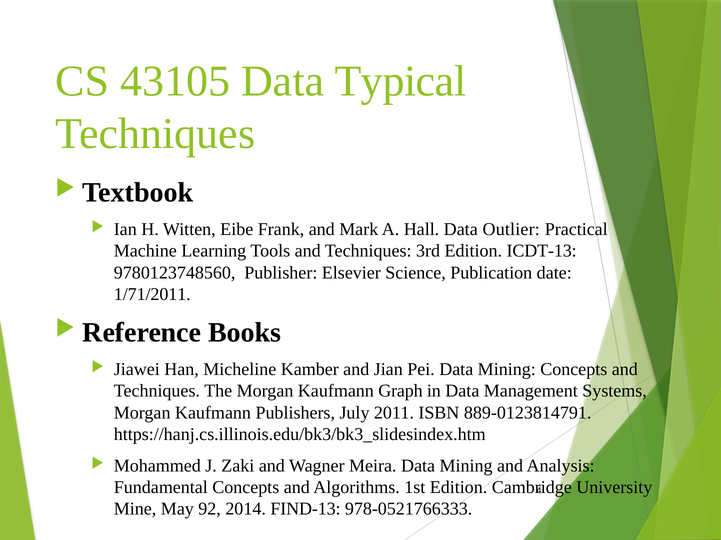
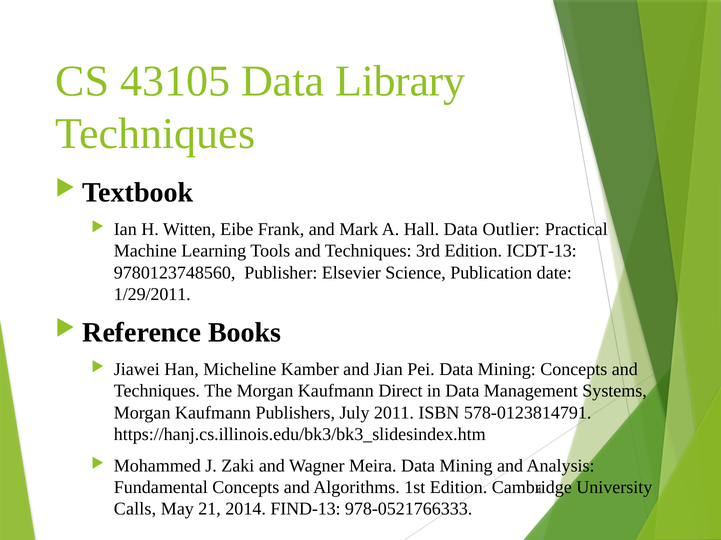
Typical: Typical -> Library
1/71/2011: 1/71/2011 -> 1/29/2011
Graph: Graph -> Direct
889-0123814791: 889-0123814791 -> 578-0123814791
Mine: Mine -> Calls
92: 92 -> 21
